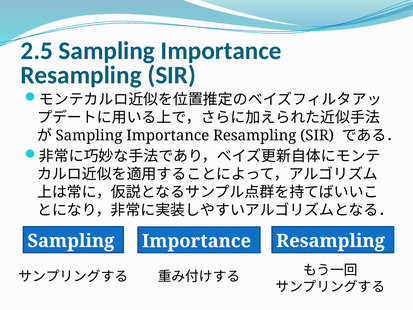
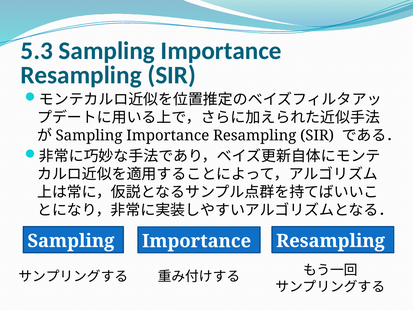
2.5: 2.5 -> 5.3
